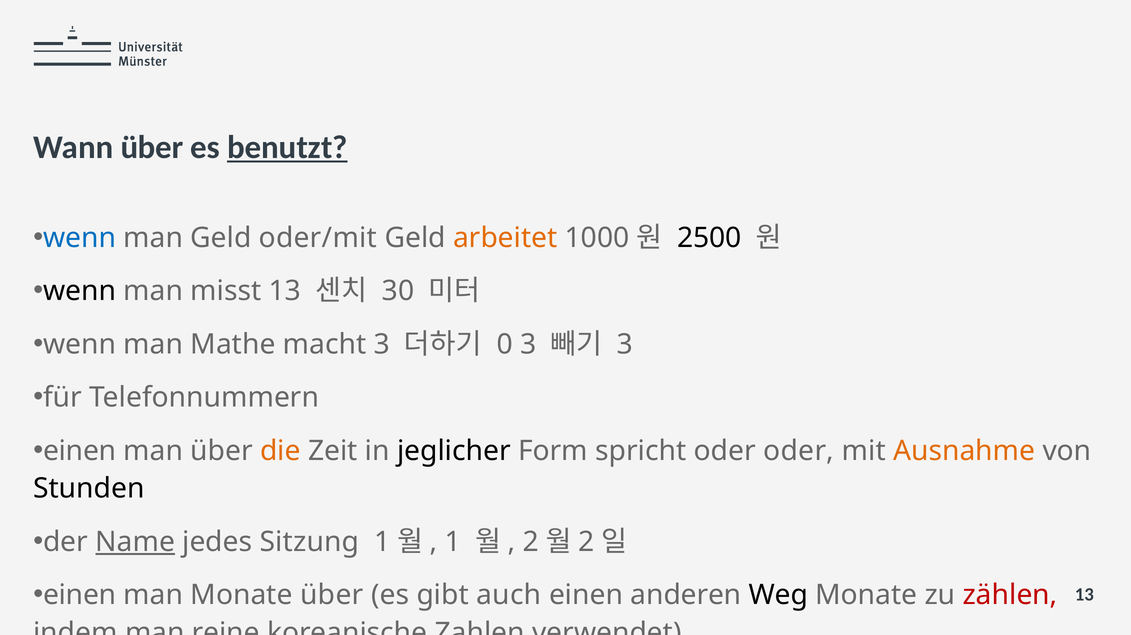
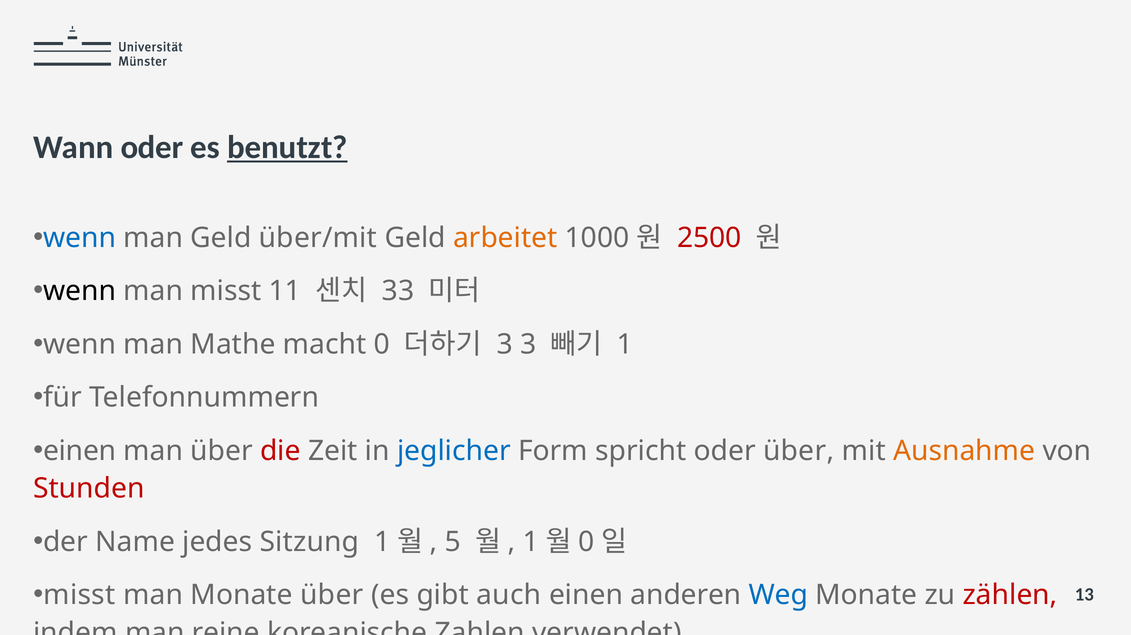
Wann über: über -> oder
oder/mit: oder/mit -> über/mit
2500 colour: black -> red
misst 13: 13 -> 11
30: 30 -> 33
macht 3: 3 -> 0
0 at (505, 345): 0 -> 3
3 at (625, 345): 3 -> 1
die colour: orange -> red
jeglicher colour: black -> blue
oder oder: oder -> über
Stunden colour: black -> red
Name at (135, 542) underline: present -> none
1 at (453, 542): 1 -> 5
2 at (531, 542): 2 -> 1
2 at (587, 542): 2 -> 0
einen at (80, 596): einen -> misst
Weg colour: black -> blue
